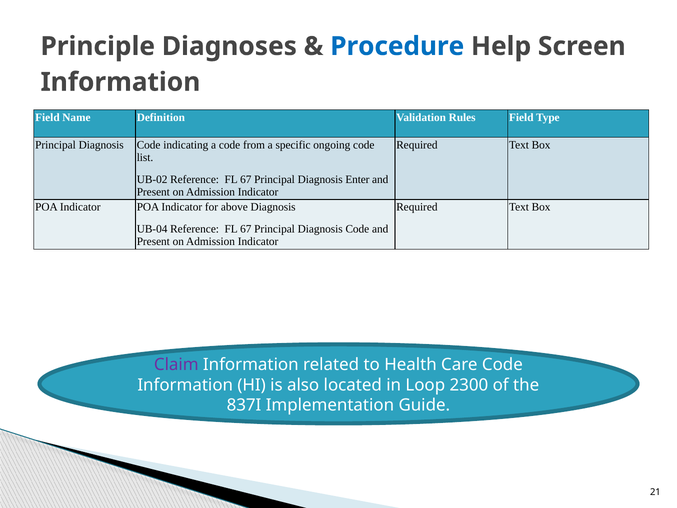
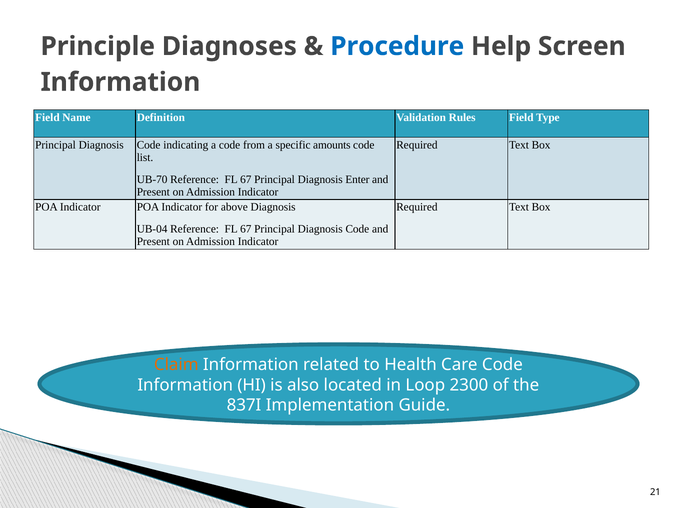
ongoing: ongoing -> amounts
UB-02: UB-02 -> UB-70
Claim colour: purple -> orange
